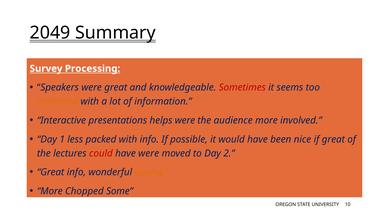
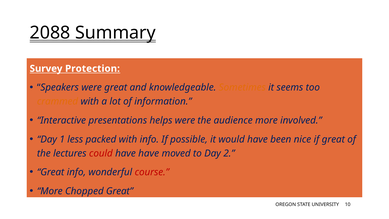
2049: 2049 -> 2088
Processing: Processing -> Protection
Sometimes colour: red -> orange
have were: were -> have
course colour: orange -> red
Chopped Some: Some -> Great
